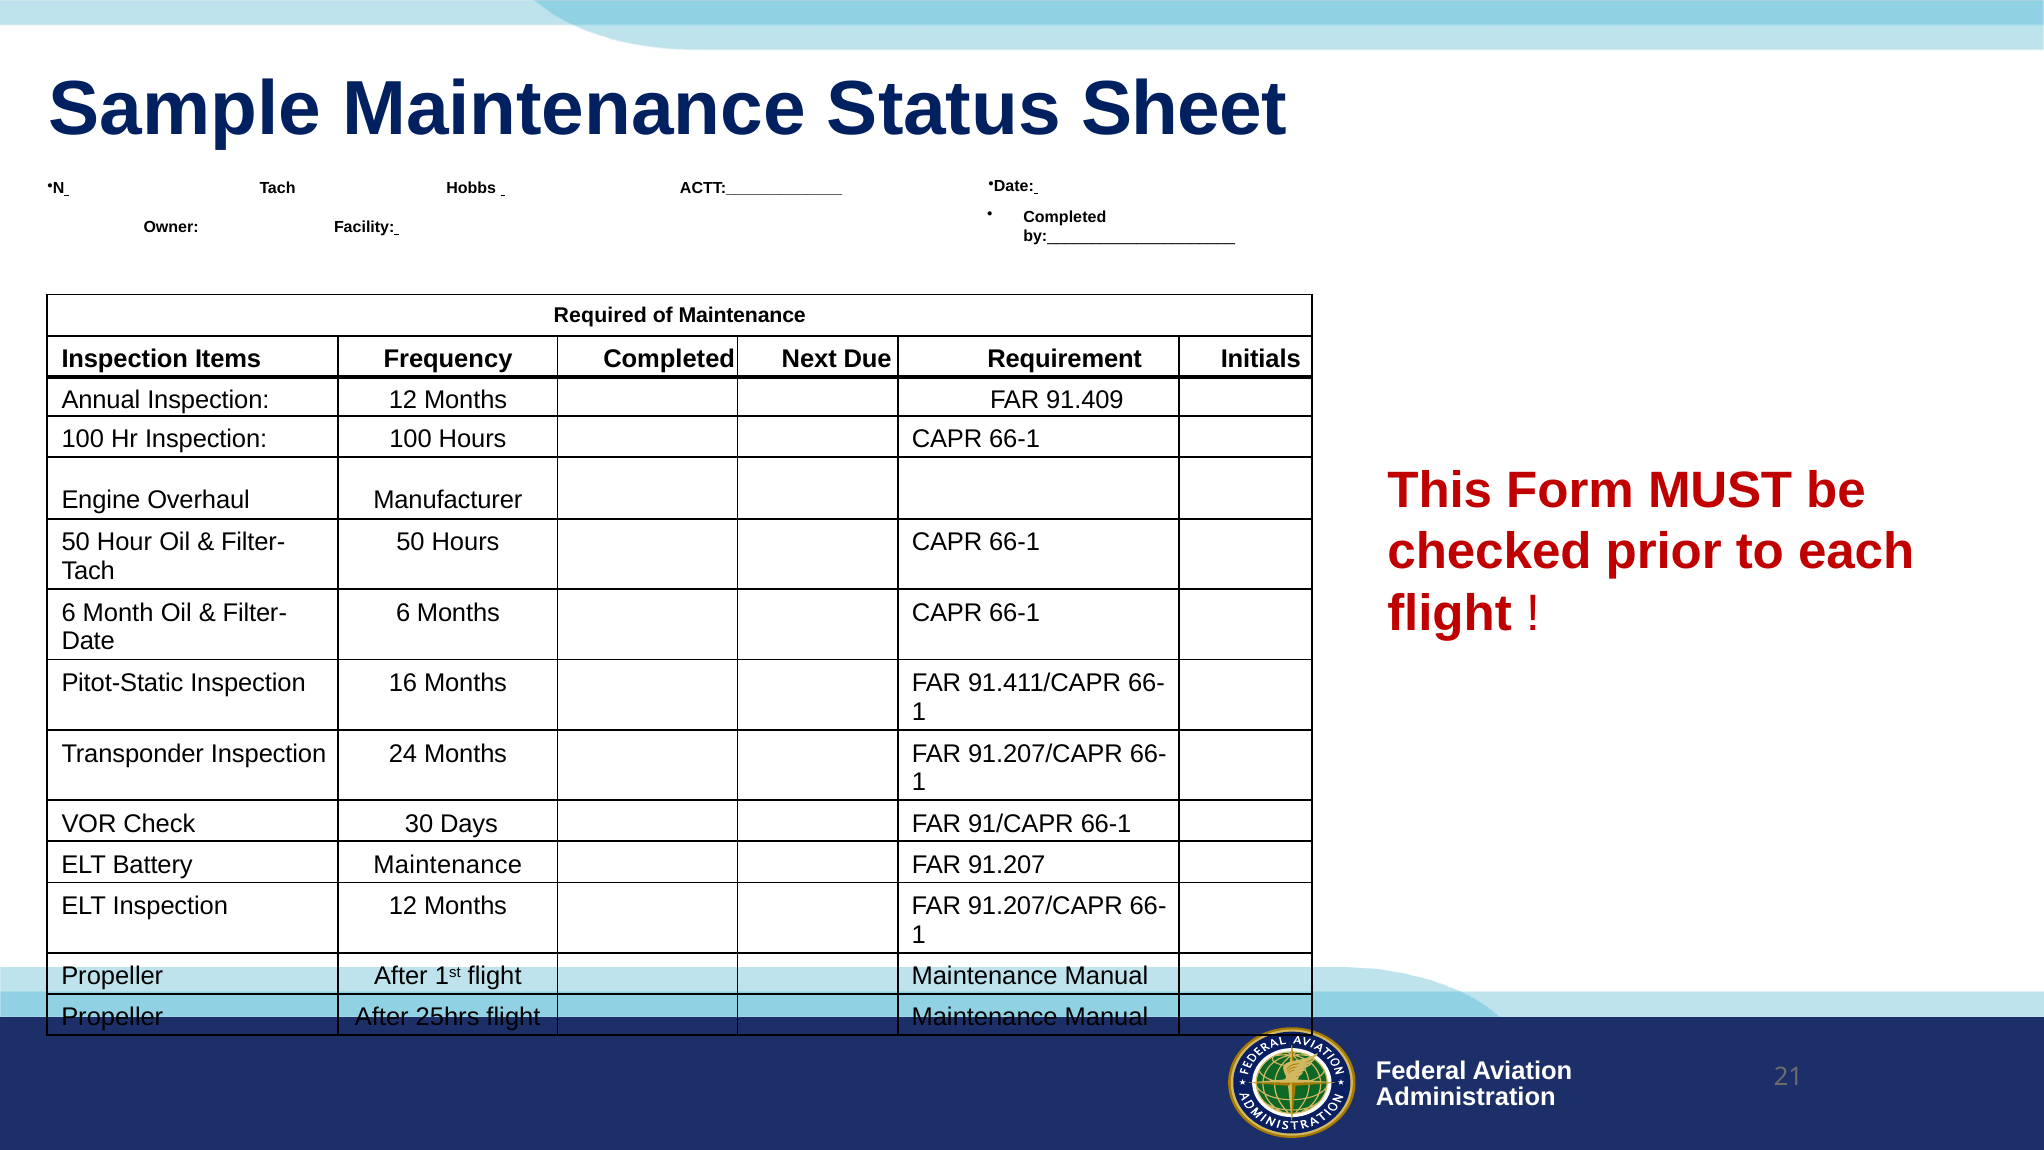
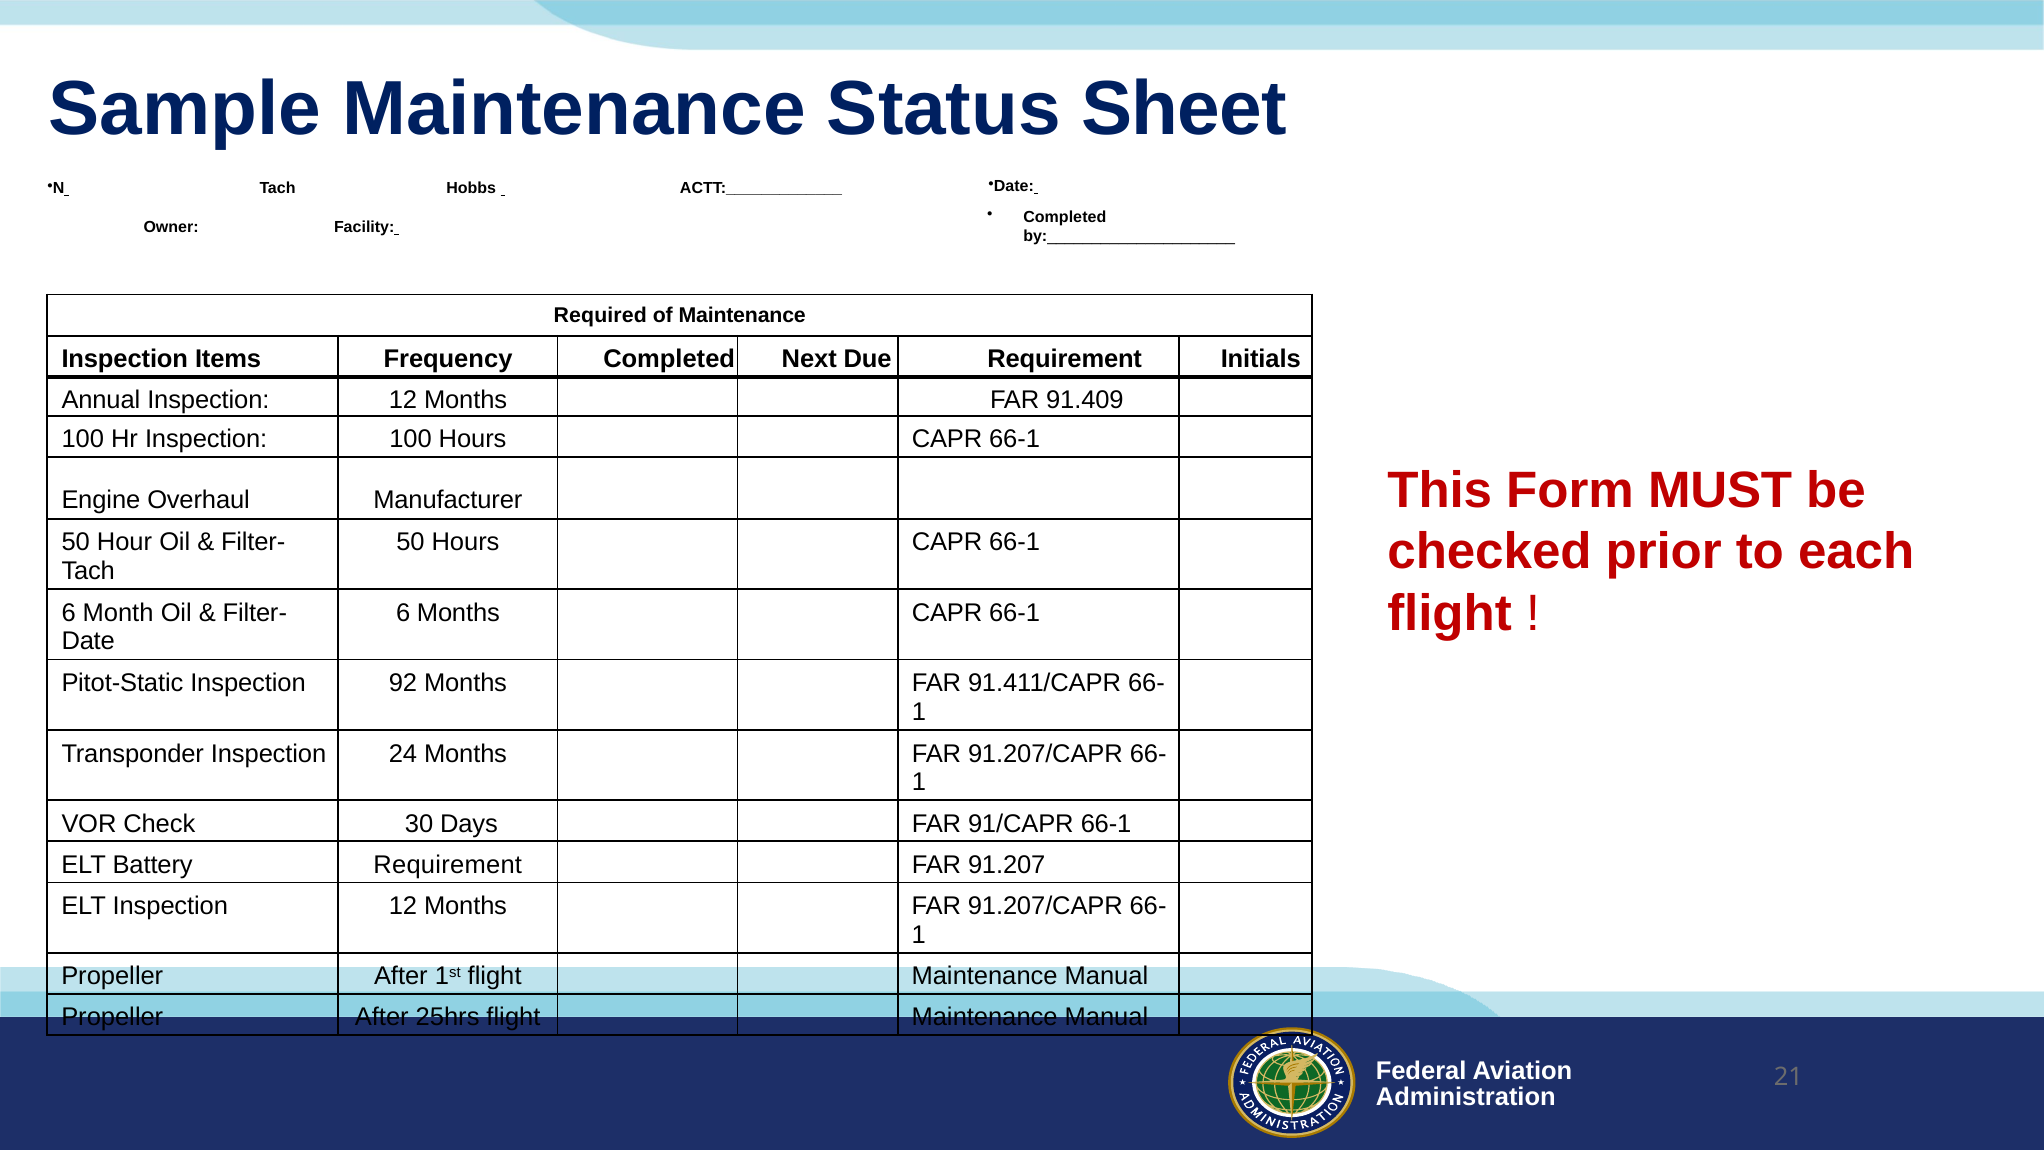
16: 16 -> 92
Battery Maintenance: Maintenance -> Requirement
